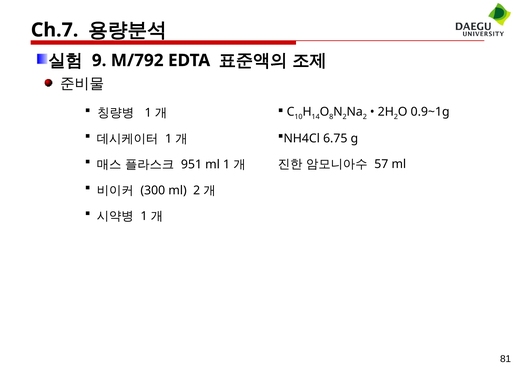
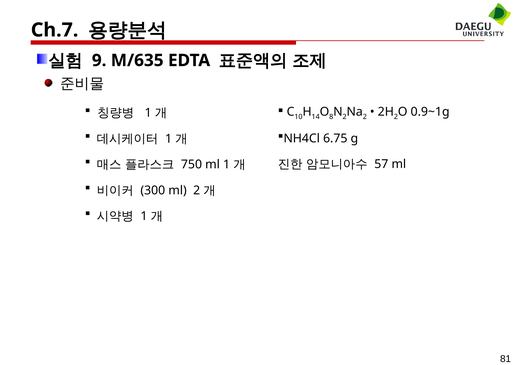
M/792: M/792 -> M/635
951: 951 -> 750
